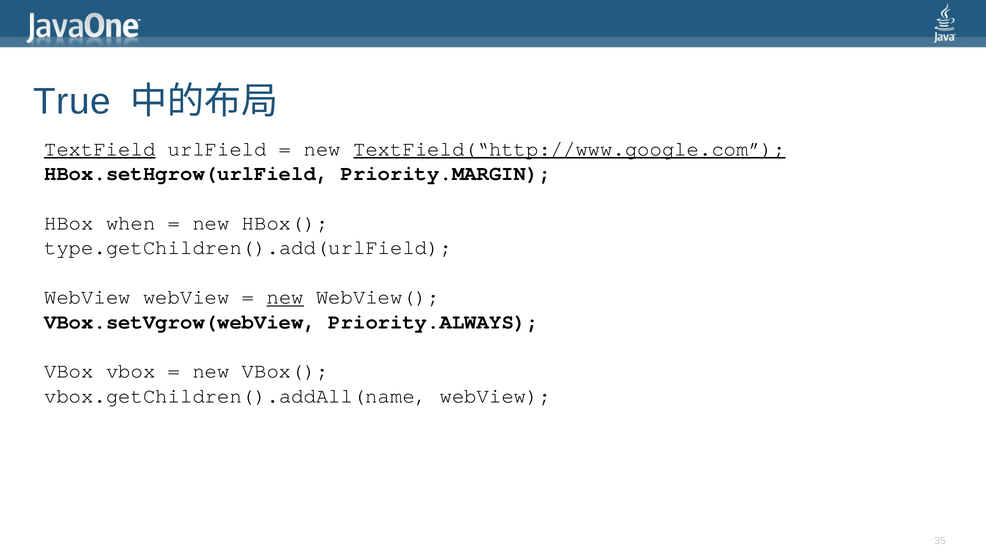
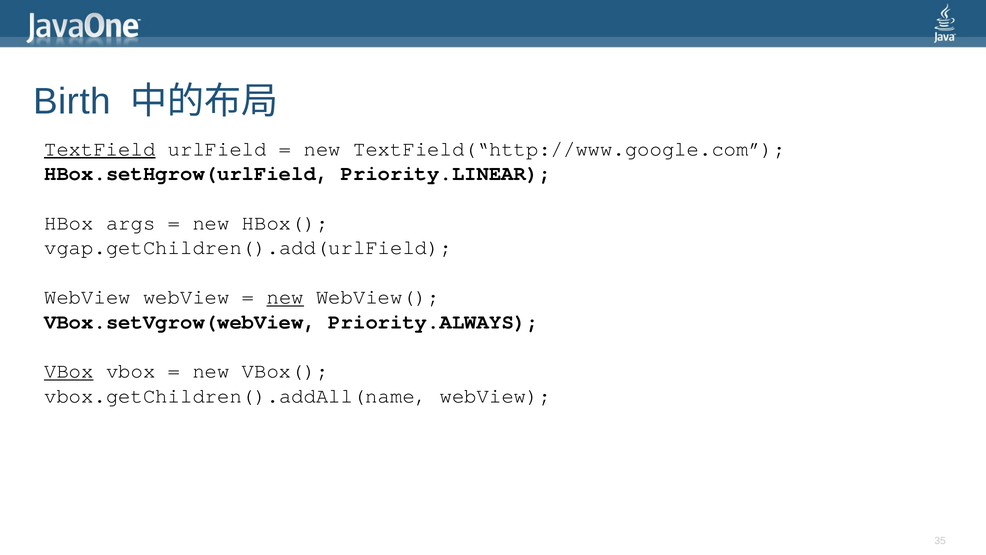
True: True -> Birth
TextField(“http://www.google.com underline: present -> none
Priority.MARGIN: Priority.MARGIN -> Priority.LINEAR
when: when -> args
type.getChildren().add(urlField: type.getChildren().add(urlField -> vgap.getChildren().add(urlField
VBox at (69, 371) underline: none -> present
